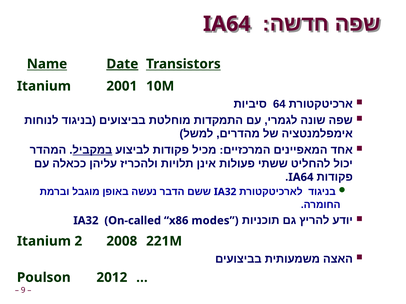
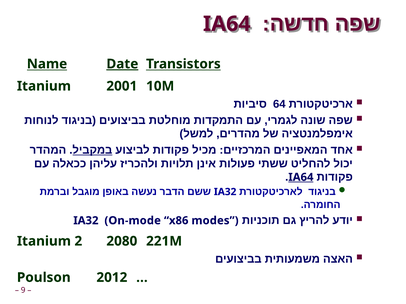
IA64 at (301, 177) underline: none -> present
On-called: On-called -> On-mode
2008: 2008 -> 2080
